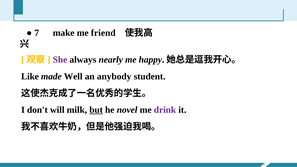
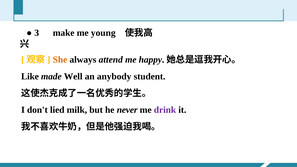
7: 7 -> 3
friend: friend -> young
She colour: purple -> orange
nearly: nearly -> attend
will: will -> lied
but underline: present -> none
novel: novel -> never
